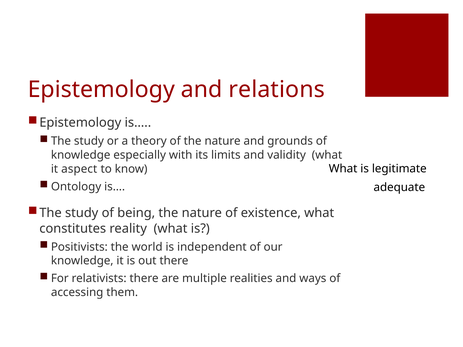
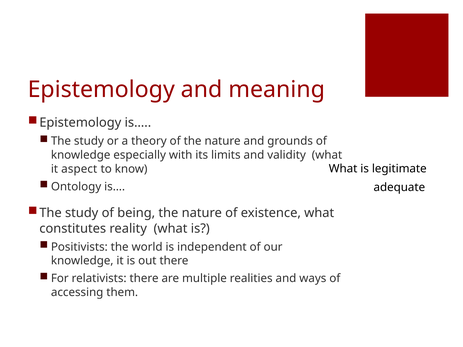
relations: relations -> meaning
